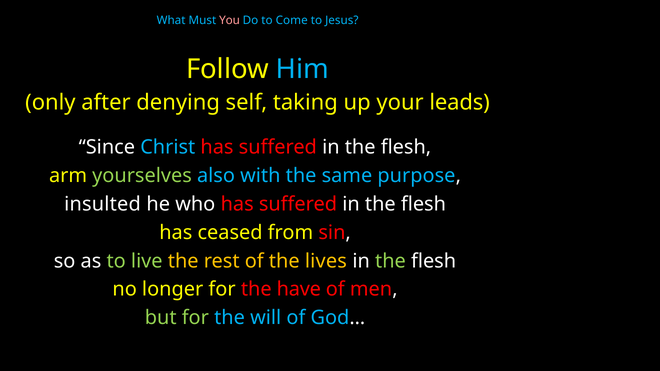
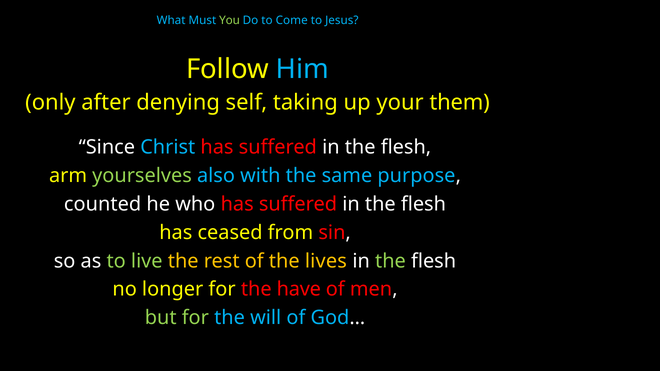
You colour: pink -> light green
leads: leads -> them
insulted: insulted -> counted
